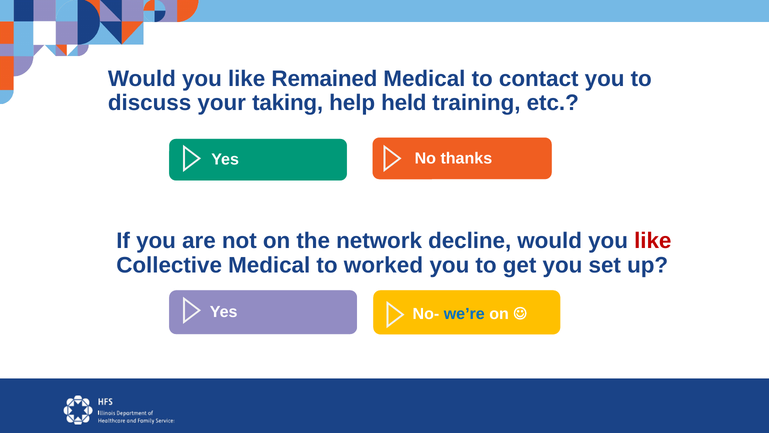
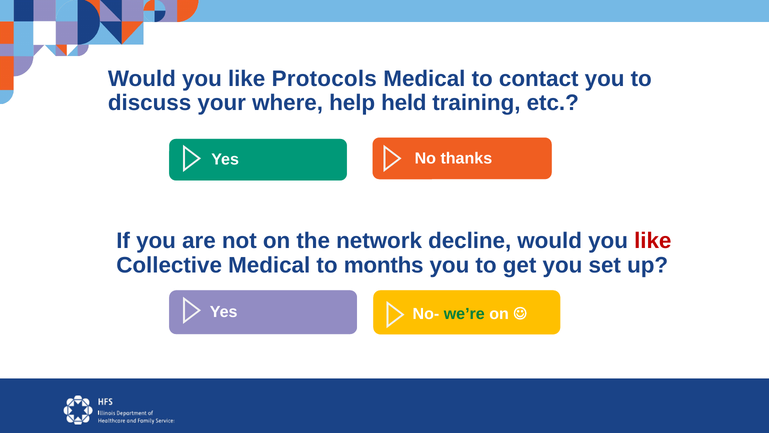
Remained: Remained -> Protocols
taking: taking -> where
worked: worked -> months
we’re colour: blue -> green
